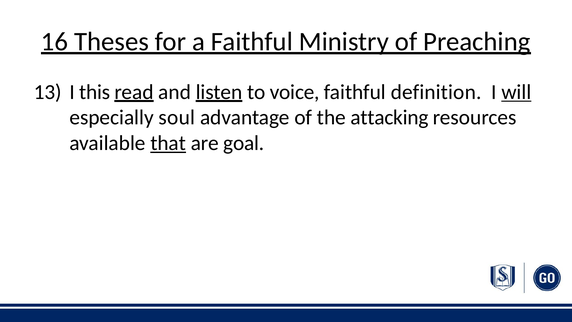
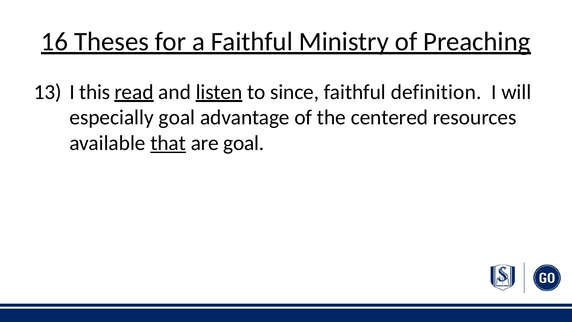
voice: voice -> since
will underline: present -> none
especially soul: soul -> goal
attacking: attacking -> centered
